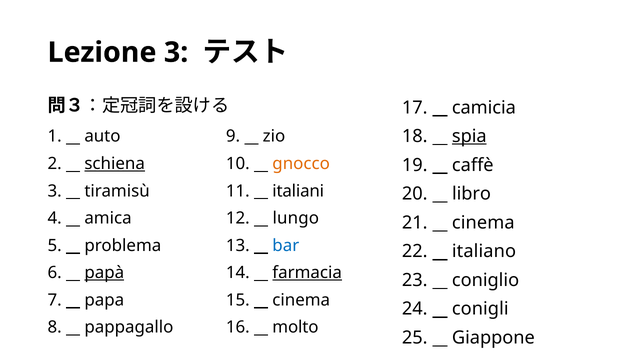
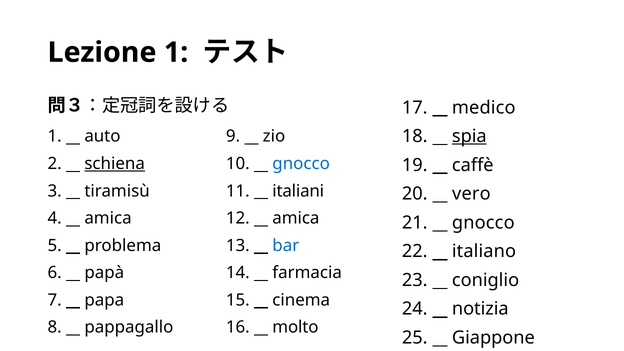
Lezione 3: 3 -> 1
camicia: camicia -> medico
gnocco at (301, 164) colour: orange -> blue
libro: libro -> vero
lungo at (296, 218): lungo -> amica
cinema at (483, 223): cinema -> gnocco
papà underline: present -> none
farmacia underline: present -> none
conigli: conigli -> notizia
